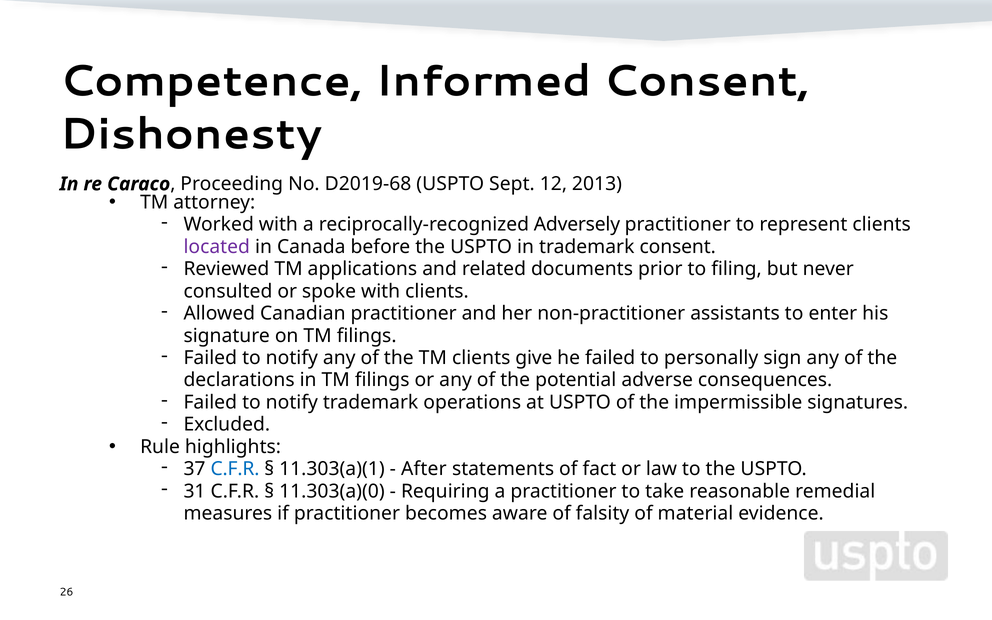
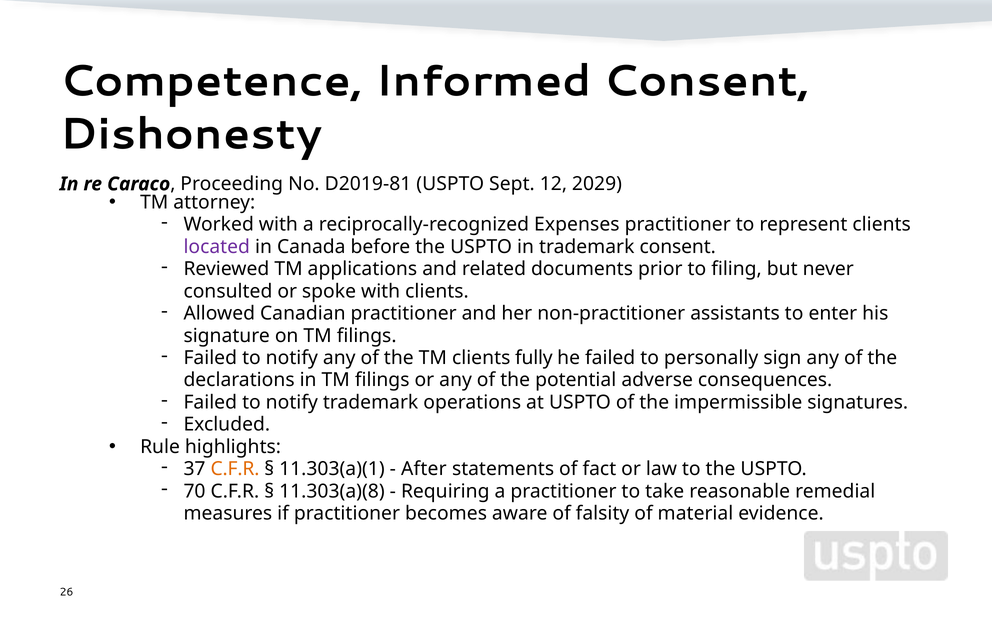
D2019-68: D2019-68 -> D2019-81
2013: 2013 -> 2029
Adversely: Adversely -> Expenses
give: give -> fully
C.F.R at (235, 469) colour: blue -> orange
31: 31 -> 70
11.303(a)(0: 11.303(a)(0 -> 11.303(a)(8
